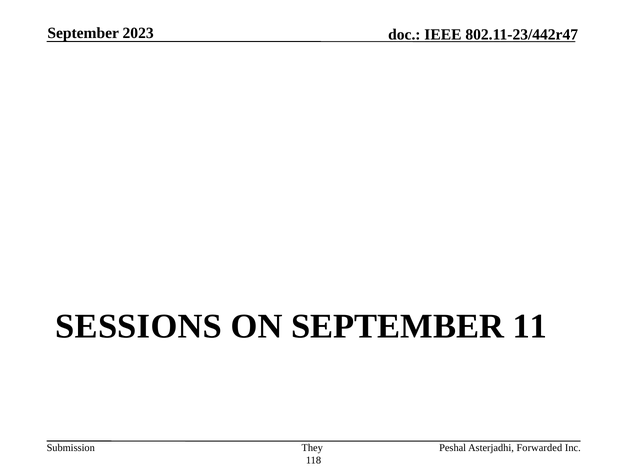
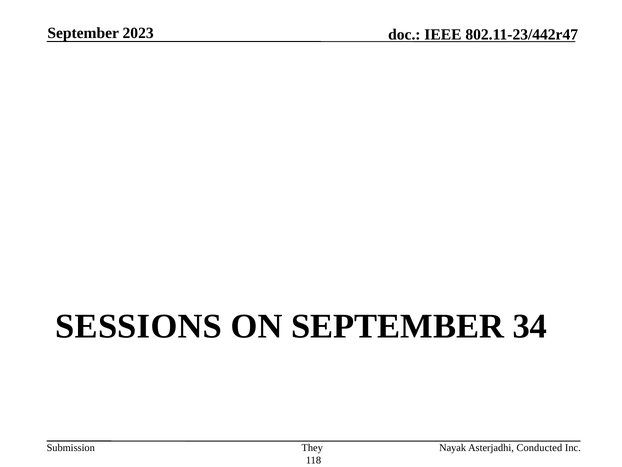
11: 11 -> 34
Peshal: Peshal -> Nayak
Forwarded: Forwarded -> Conducted
